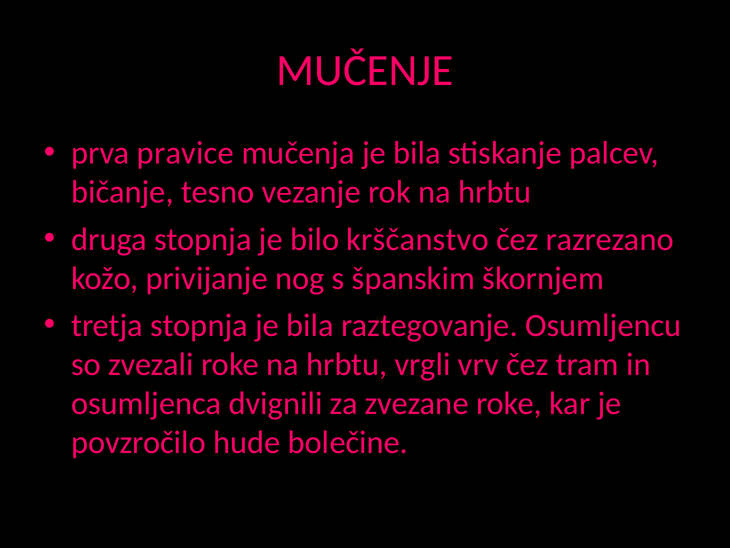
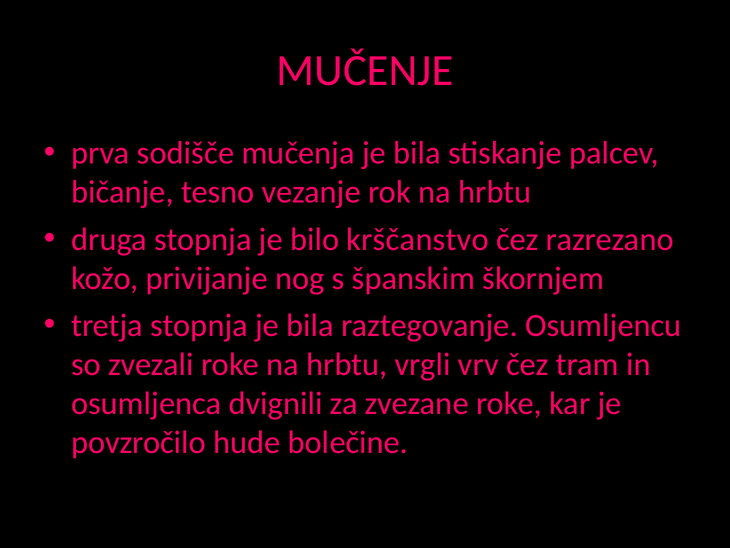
pravice: pravice -> sodišče
